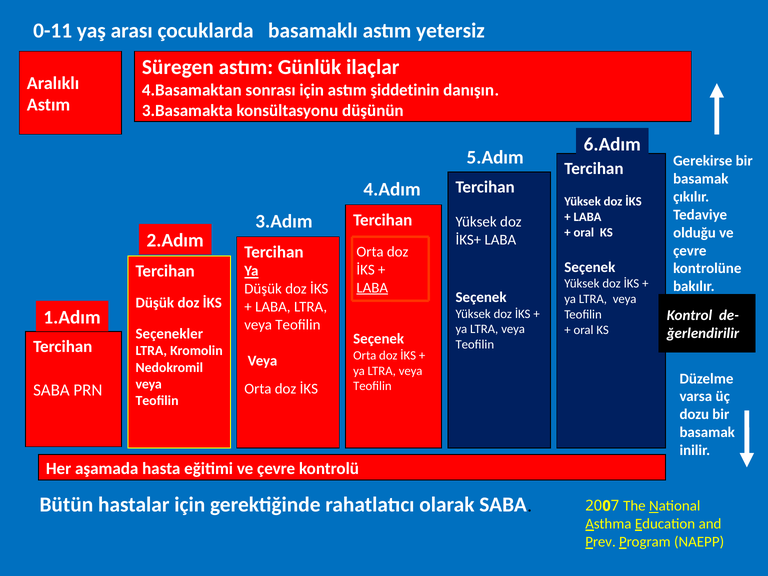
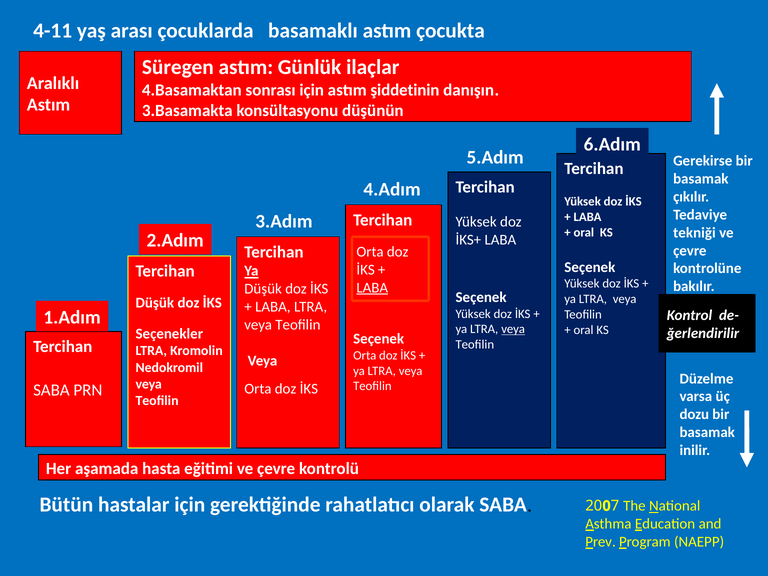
0-11: 0-11 -> 4-11
yetersiz: yetersiz -> çocukta
olduğu: olduğu -> tekniği
veya at (513, 329) underline: none -> present
